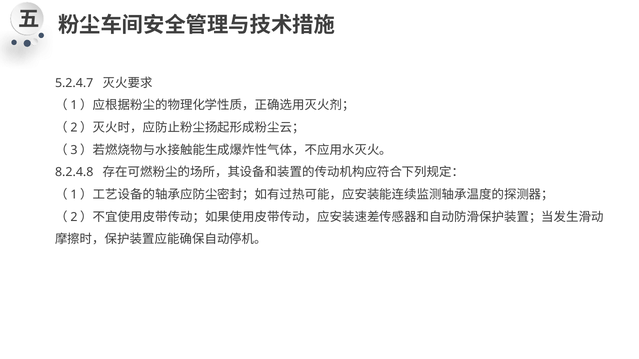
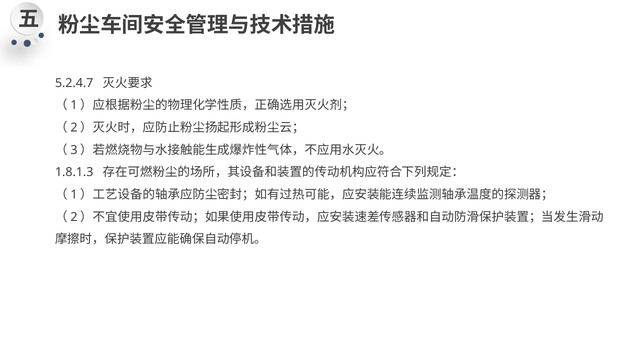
8.2.4.8: 8.2.4.8 -> 1.8.1.3
